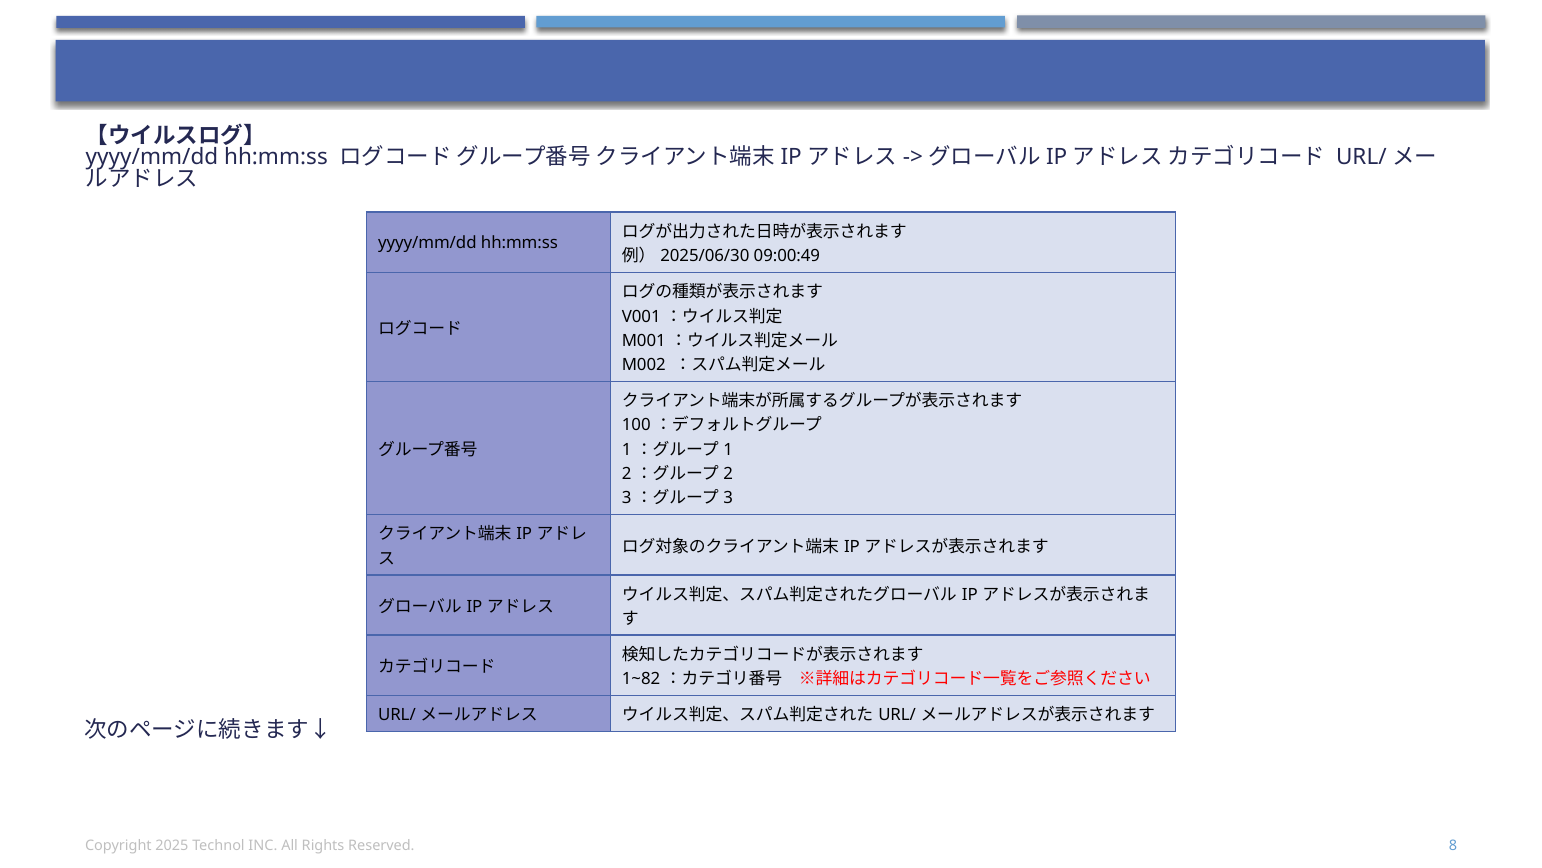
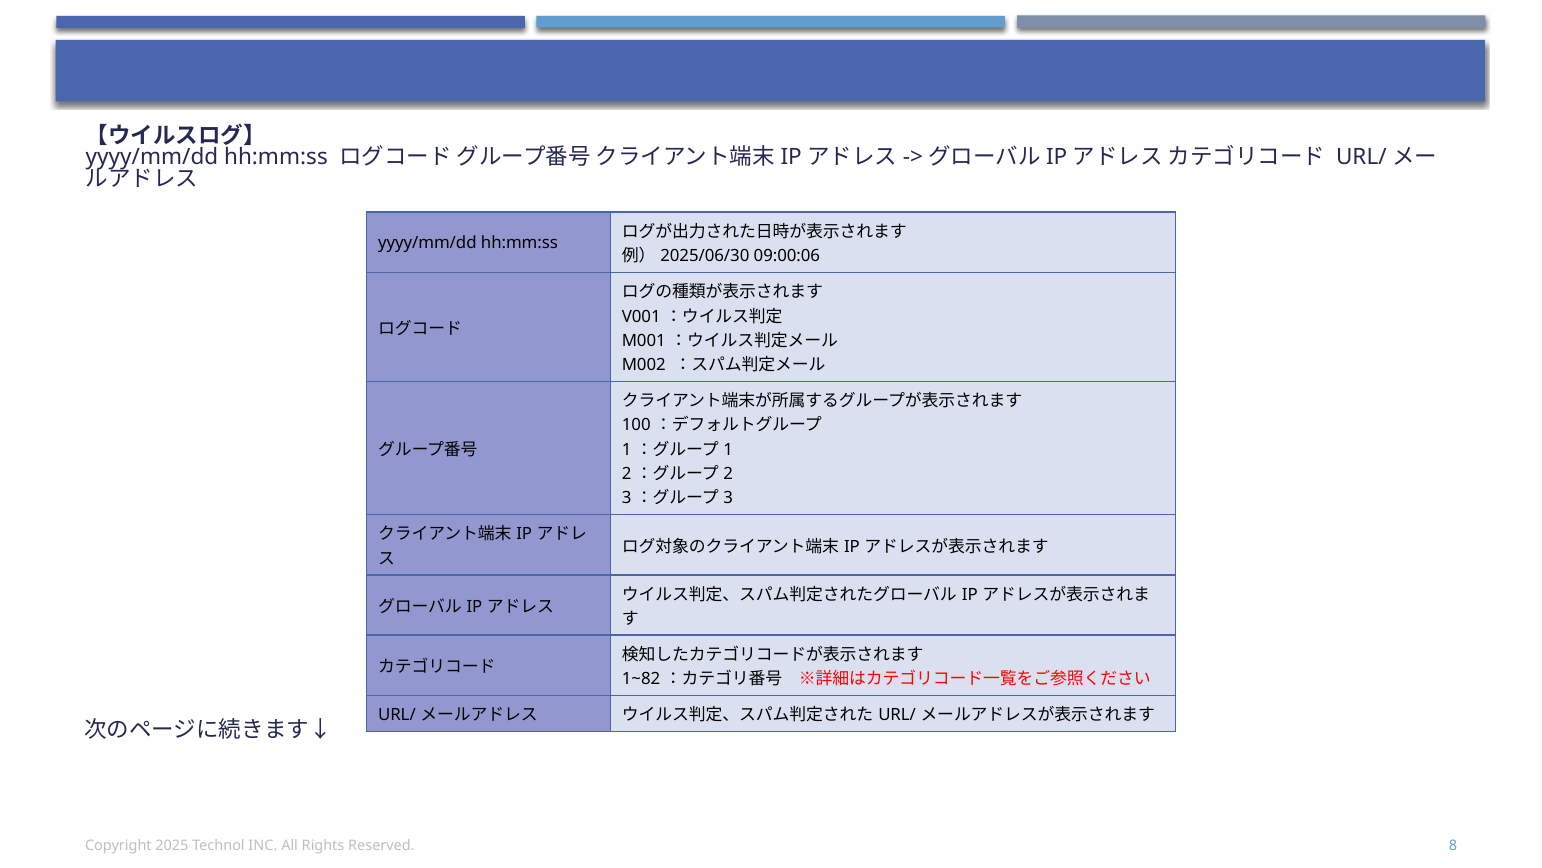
09:00:49: 09:00:49 -> 09:00:06
